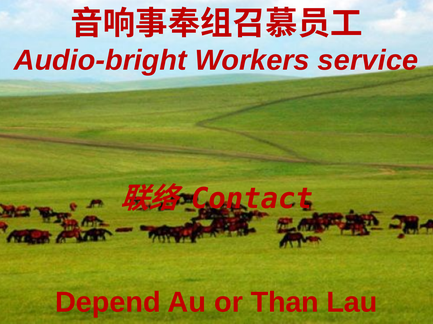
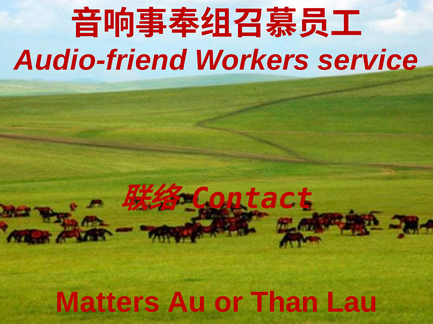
Audio-bright: Audio-bright -> Audio-friend
Depend: Depend -> Matters
